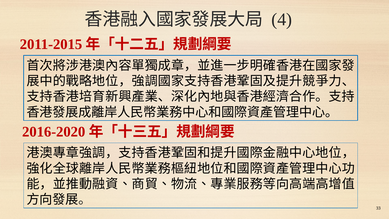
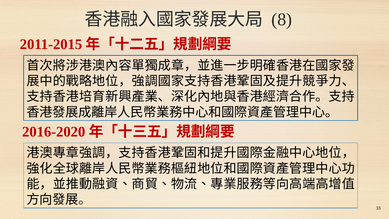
4: 4 -> 8
